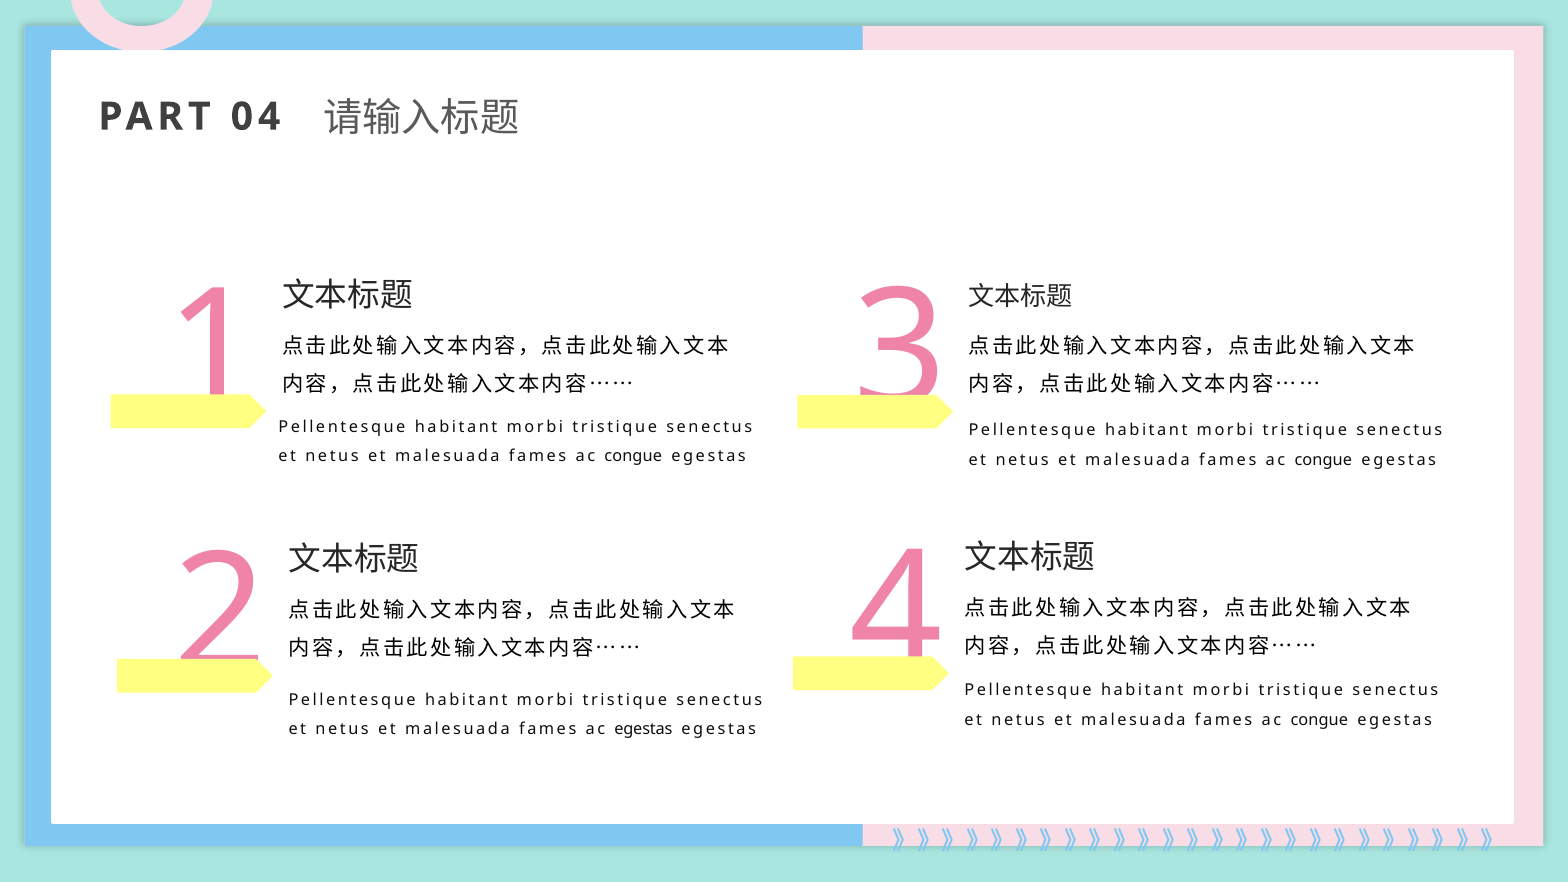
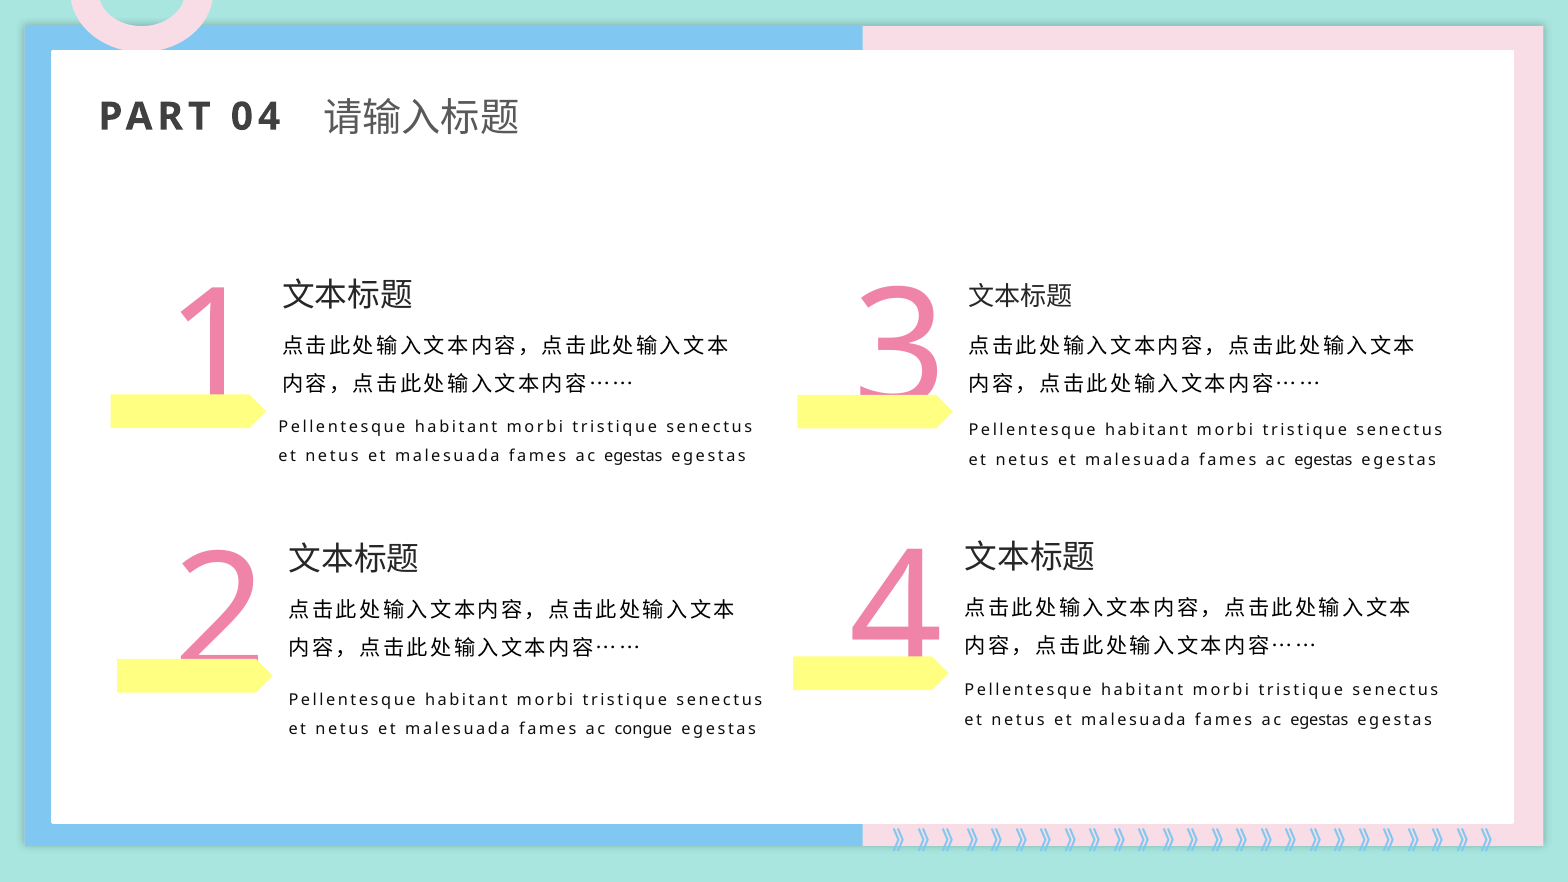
congue at (633, 456): congue -> egestas
congue at (1323, 460): congue -> egestas
congue at (1319, 720): congue -> egestas
ac egestas: egestas -> congue
